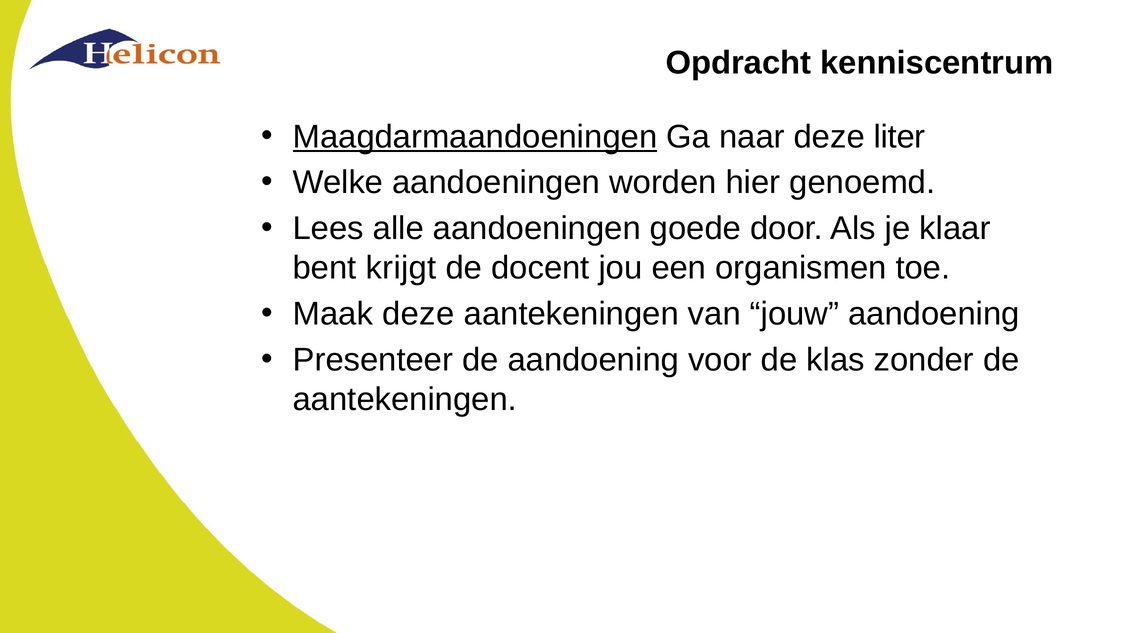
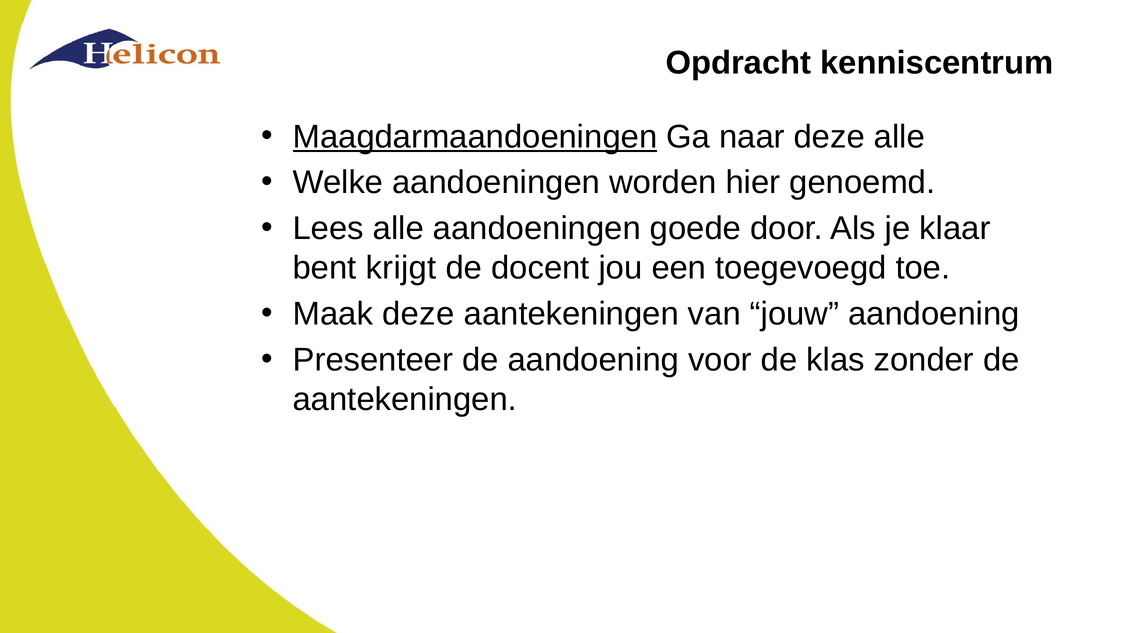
deze liter: liter -> alle
organismen: organismen -> toegevoegd
